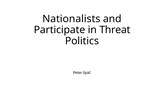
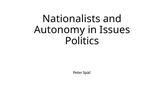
Participate: Participate -> Autonomy
Threat: Threat -> Issues
